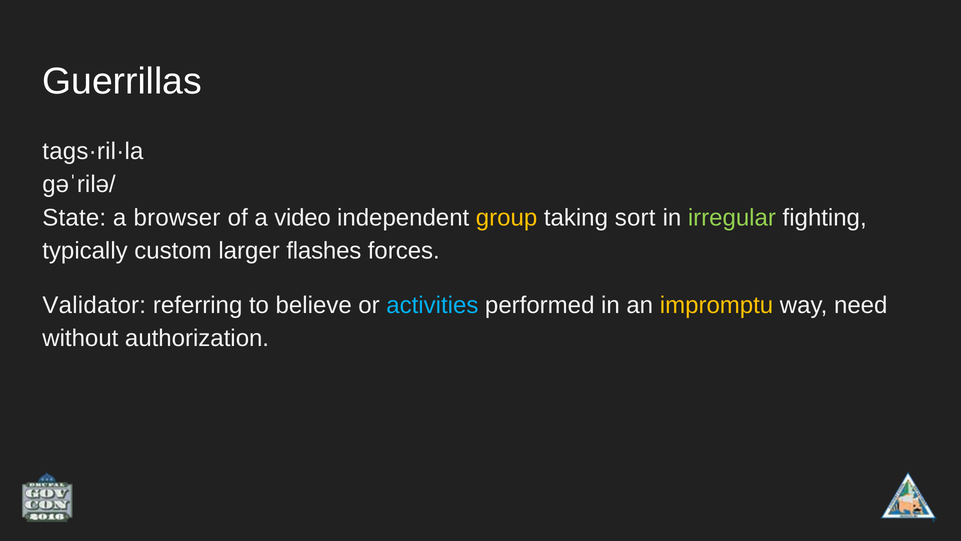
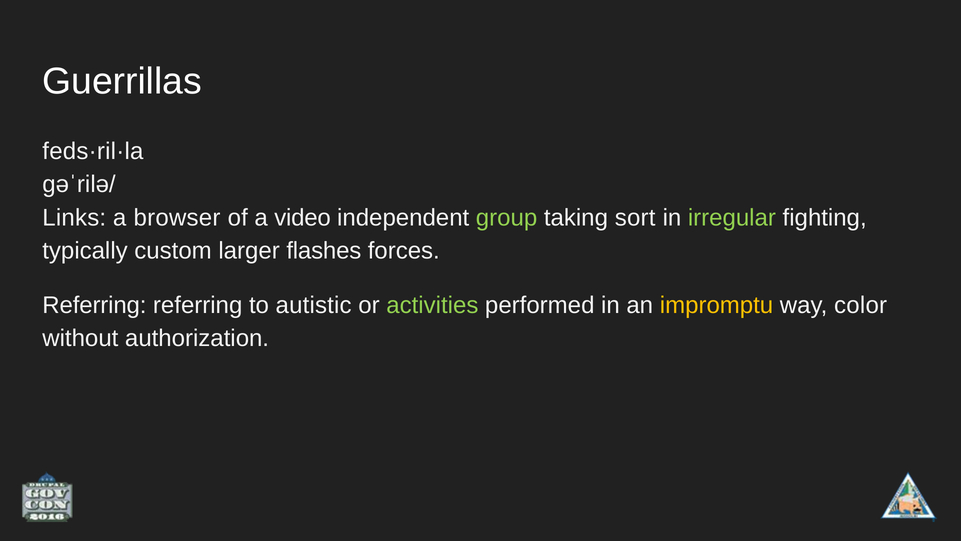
tags·ril·la: tags·ril·la -> feds·ril·la
State: State -> Links
group colour: yellow -> light green
Validator at (94, 305): Validator -> Referring
believe: believe -> autistic
activities colour: light blue -> light green
need: need -> color
